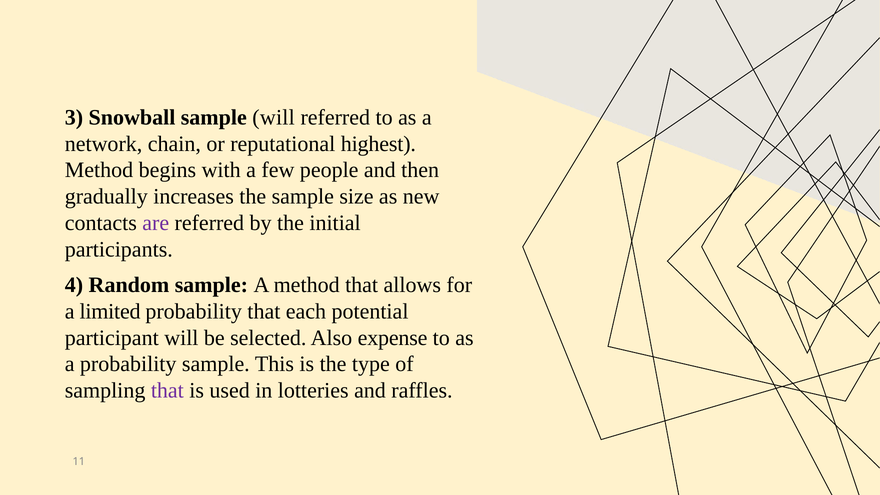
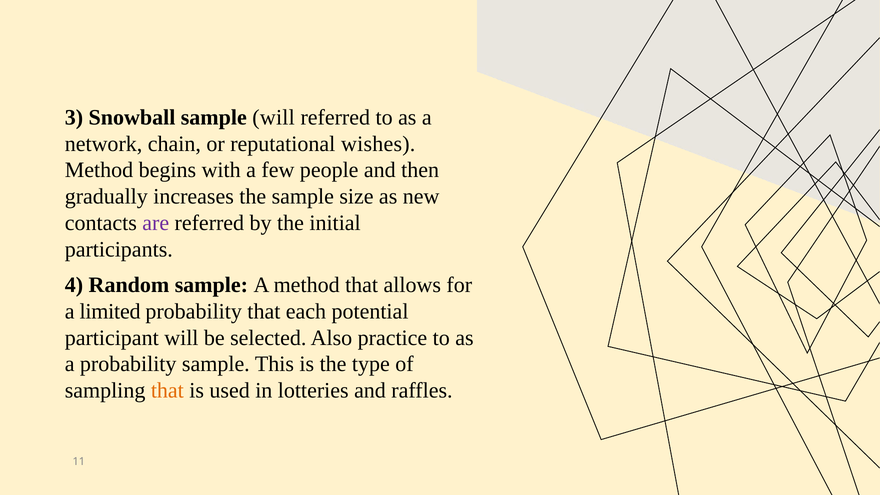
highest: highest -> wishes
expense: expense -> practice
that at (167, 391) colour: purple -> orange
